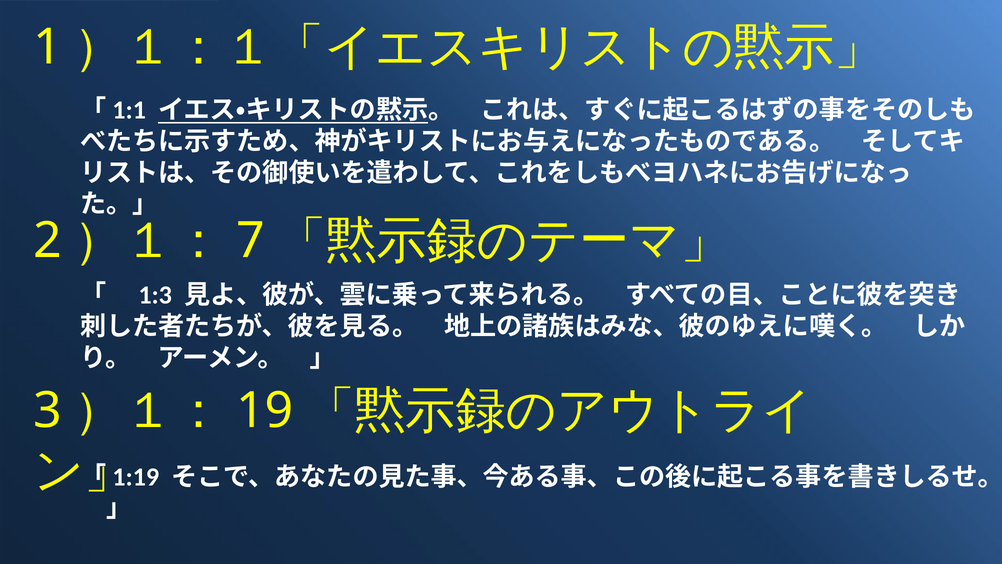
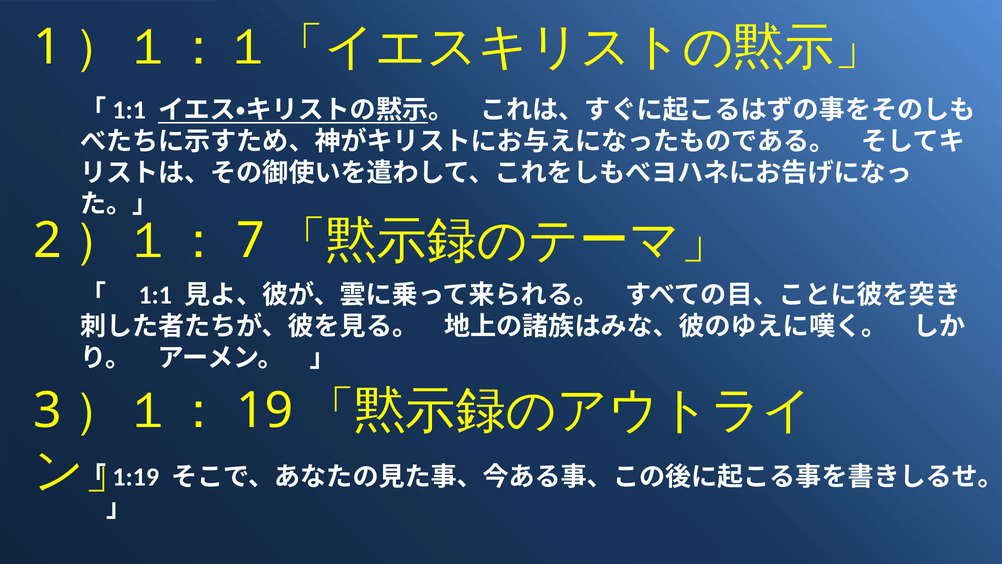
1:3: 1:3 -> 1:1
